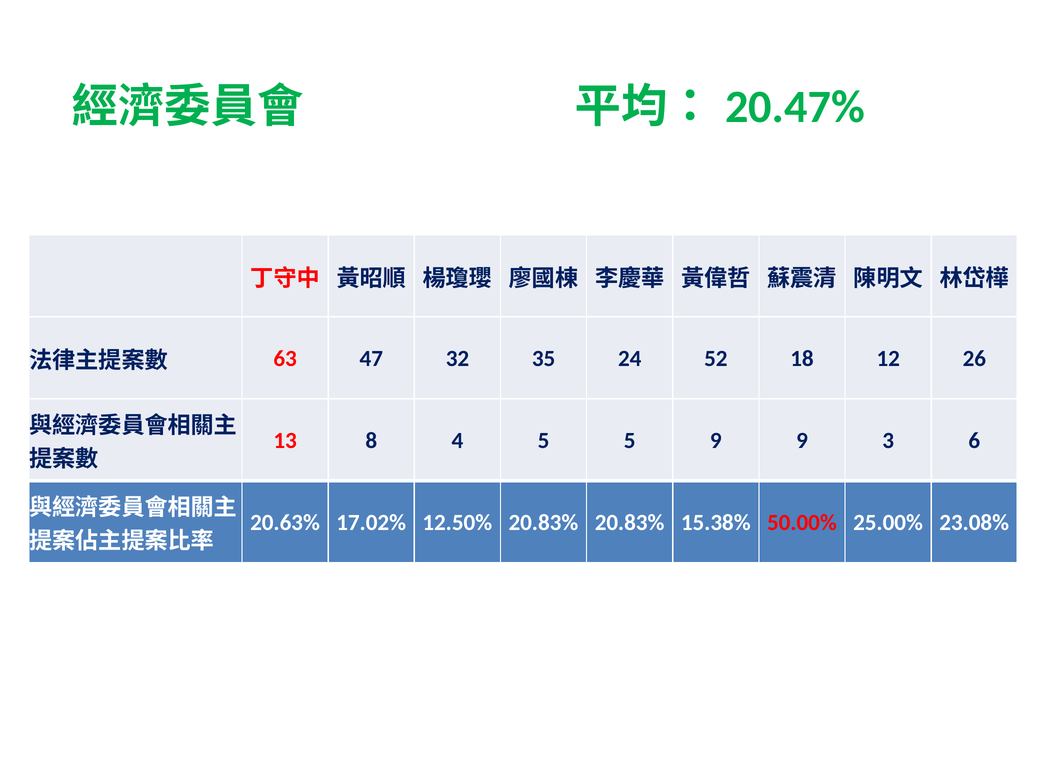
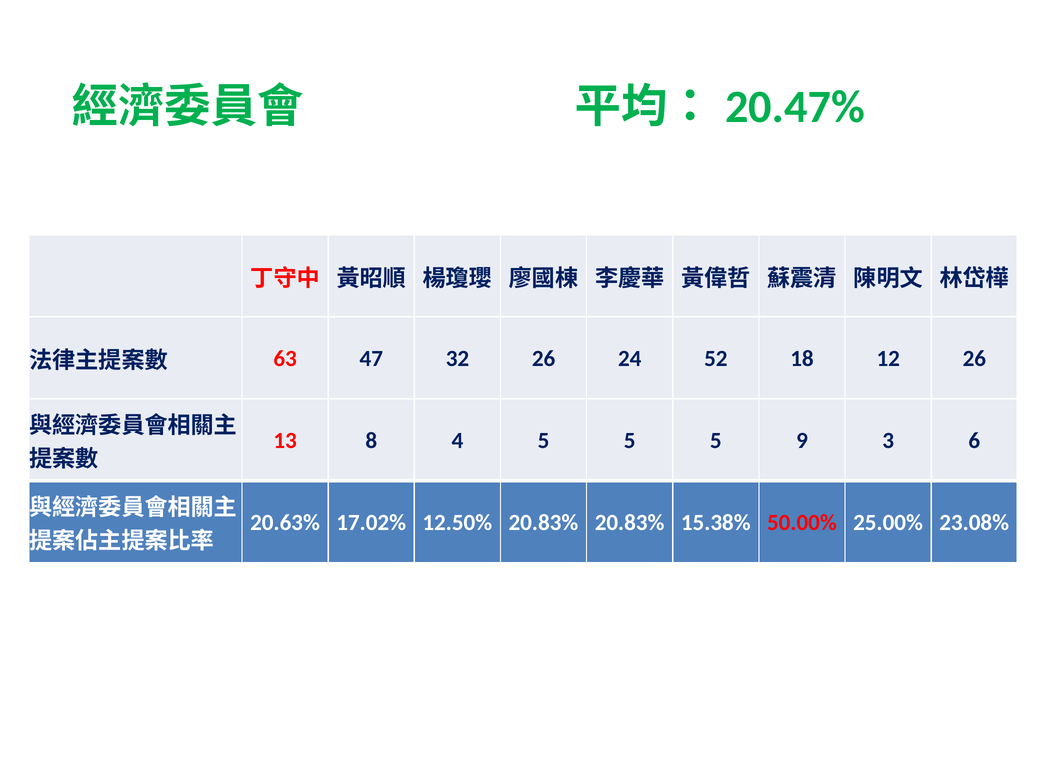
32 35: 35 -> 26
5 5 9: 9 -> 5
